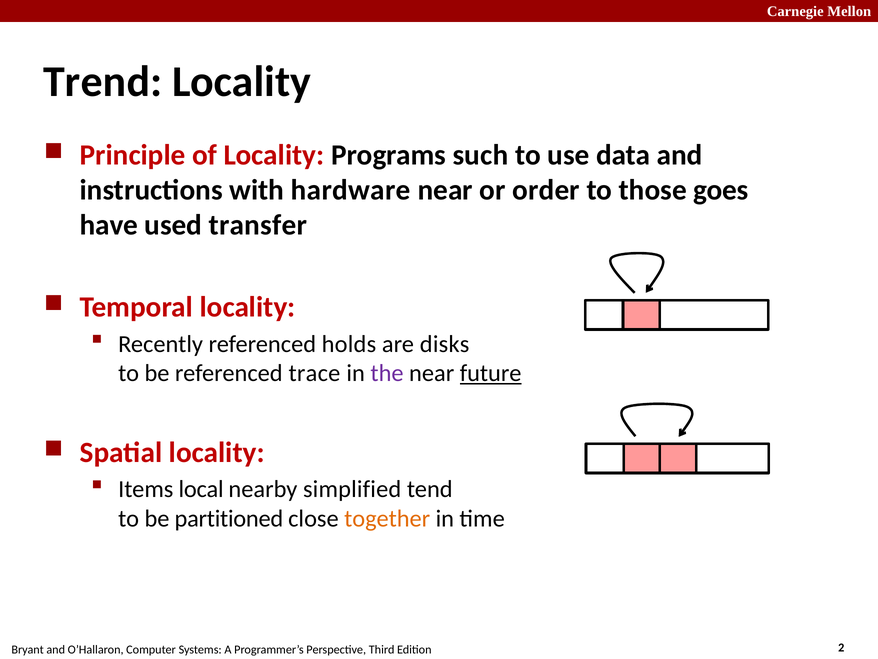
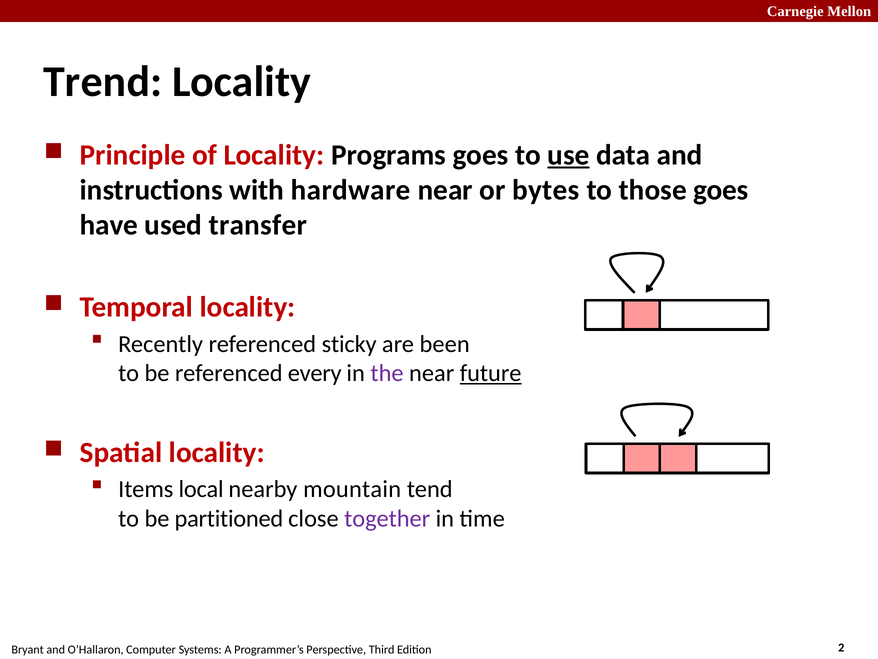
Programs such: such -> goes
use underline: none -> present
order: order -> bytes
holds: holds -> sticky
disks: disks -> been
trace: trace -> every
simplified: simplified -> mountain
together colour: orange -> purple
